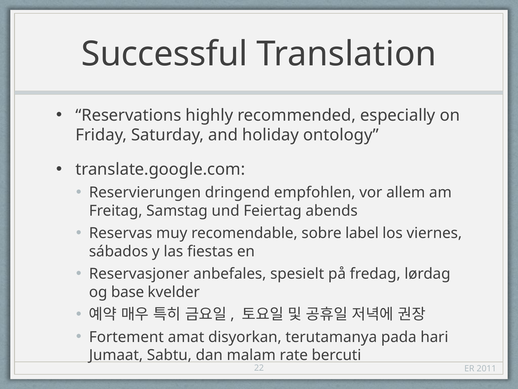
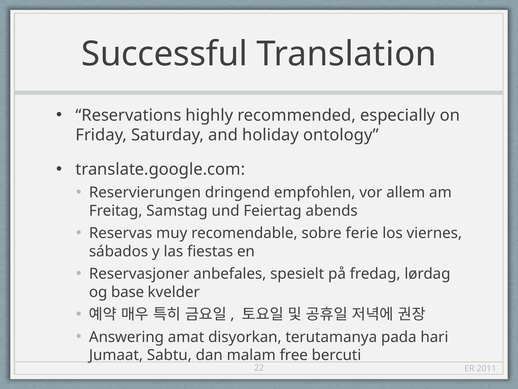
label: label -> ferie
Fortement: Fortement -> Answering
rate: rate -> free
